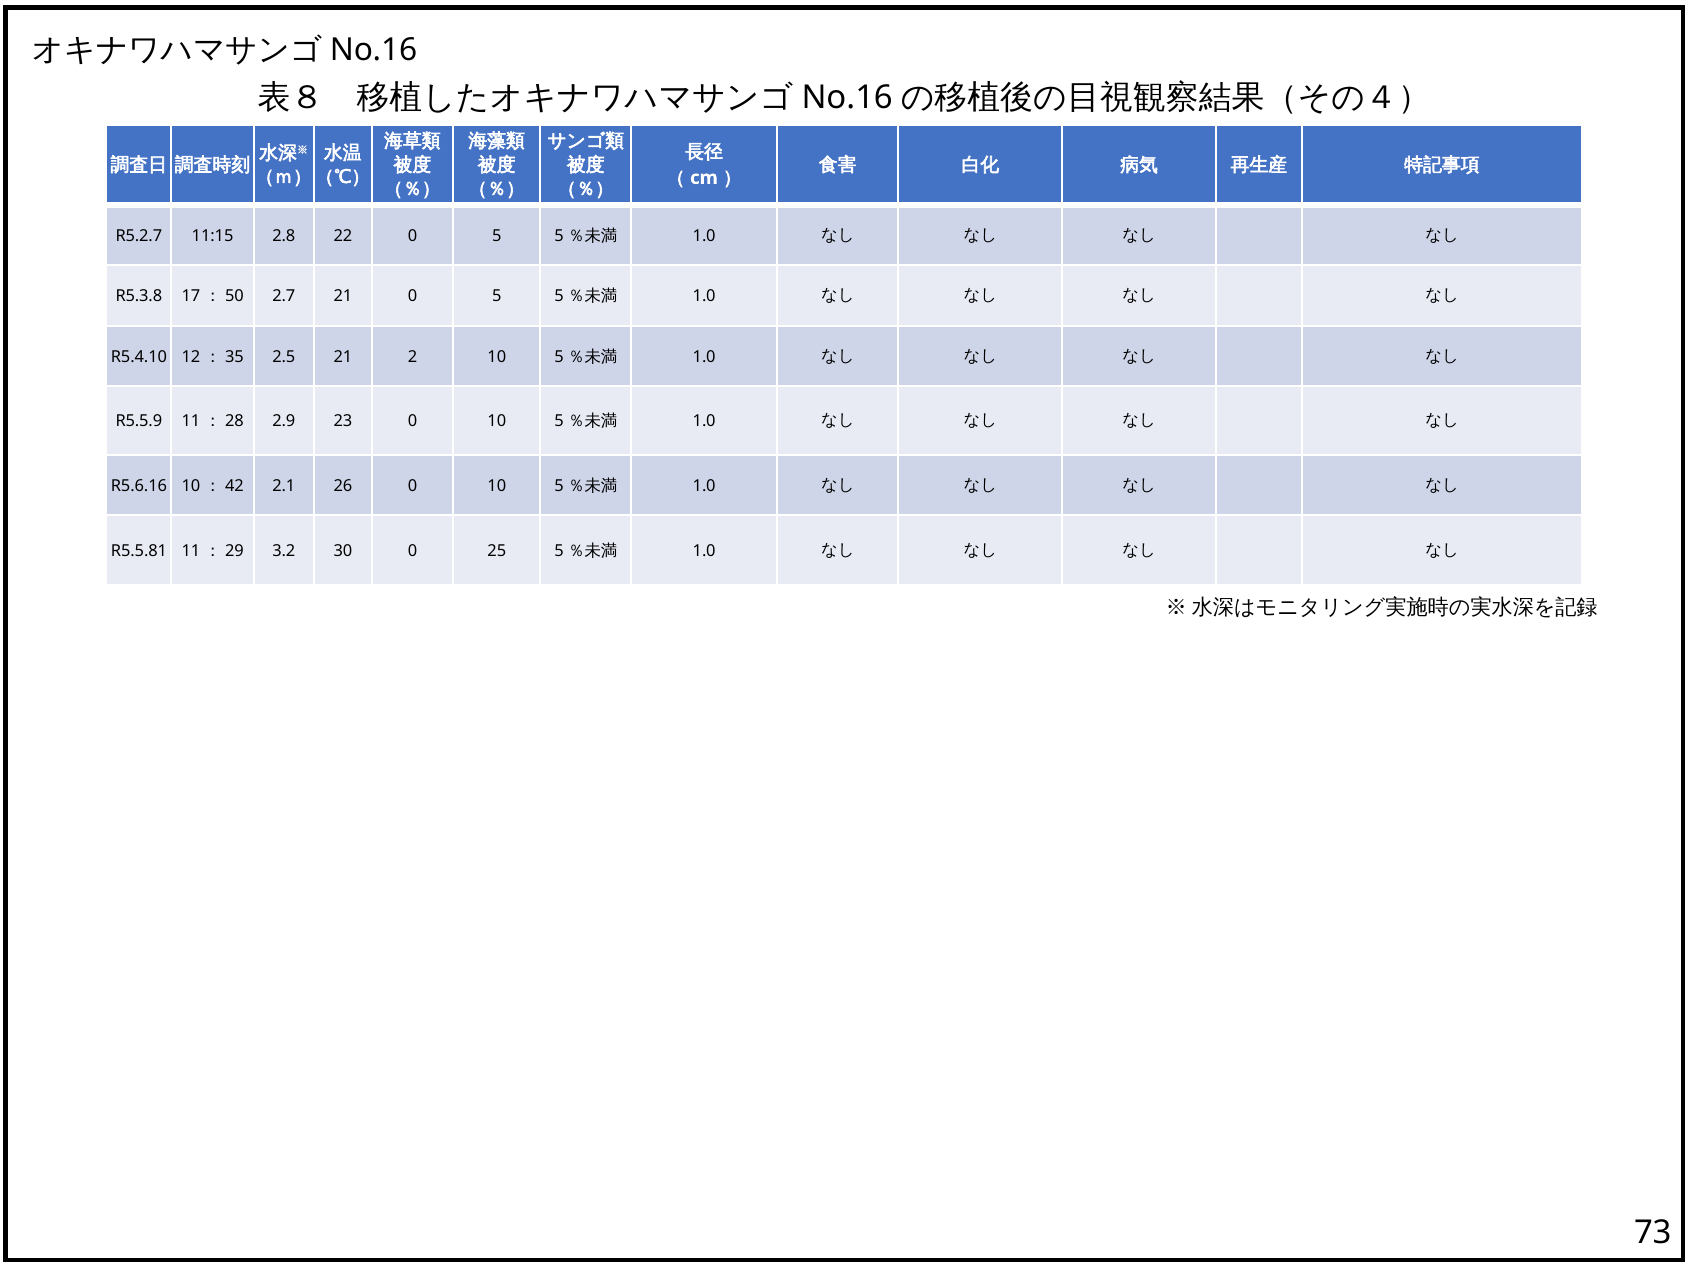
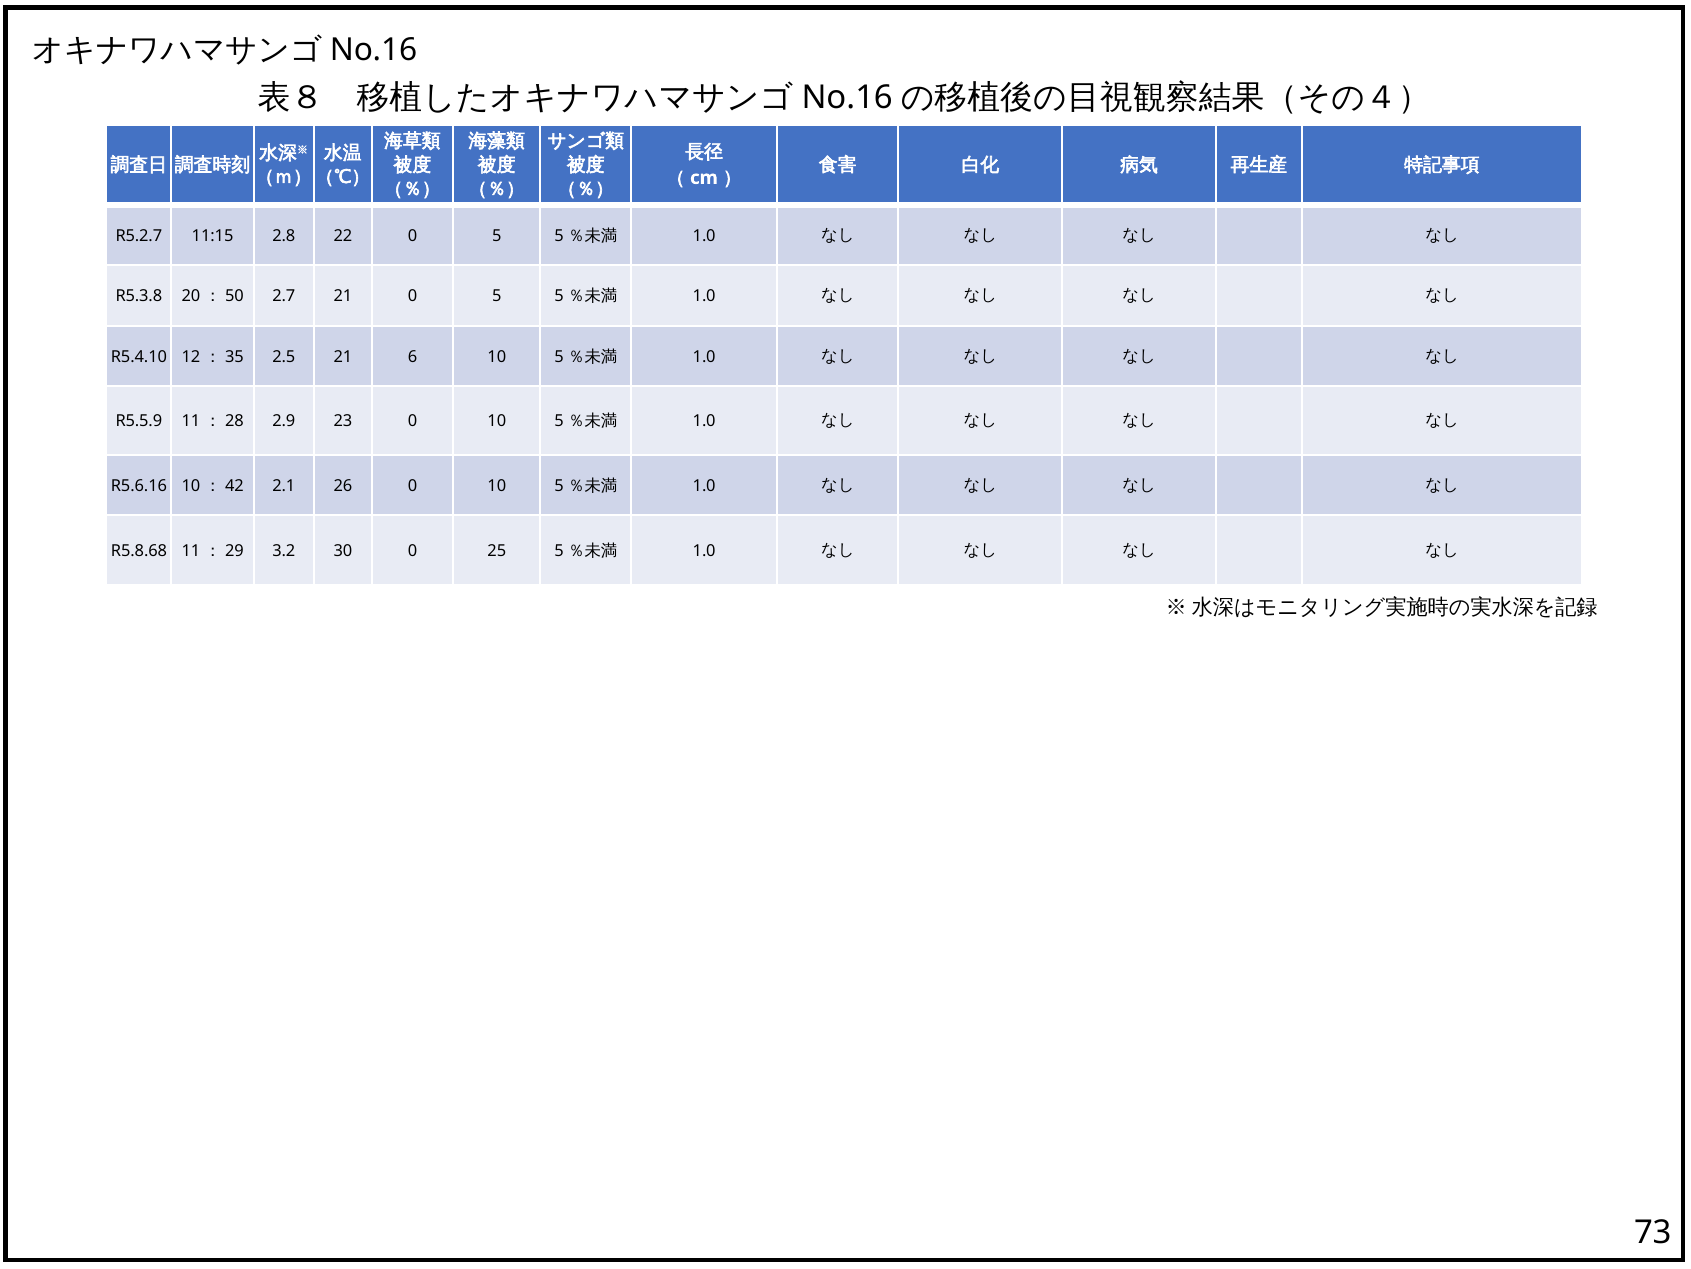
17: 17 -> 20
2: 2 -> 6
R5.5.81: R5.5.81 -> R5.8.68
